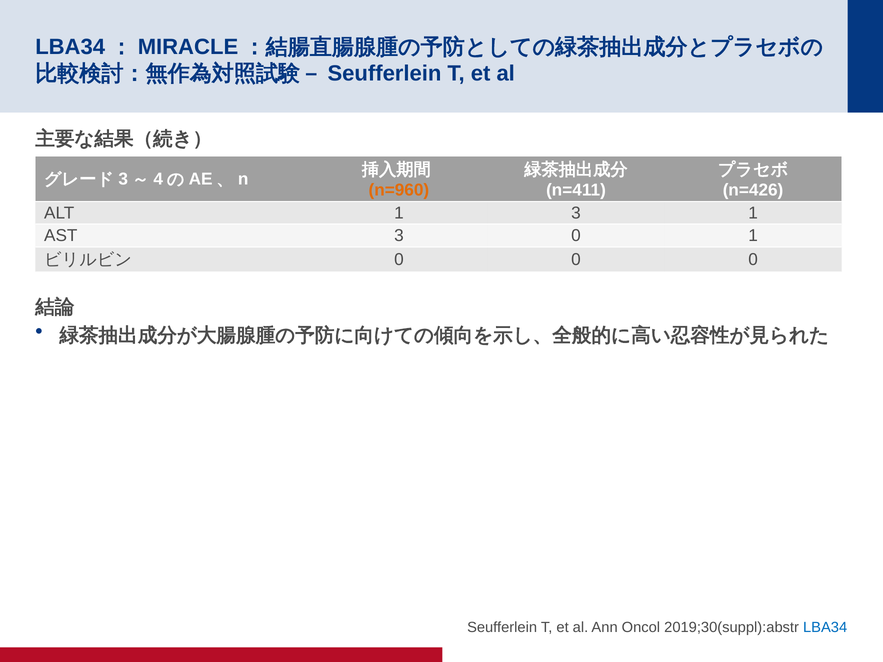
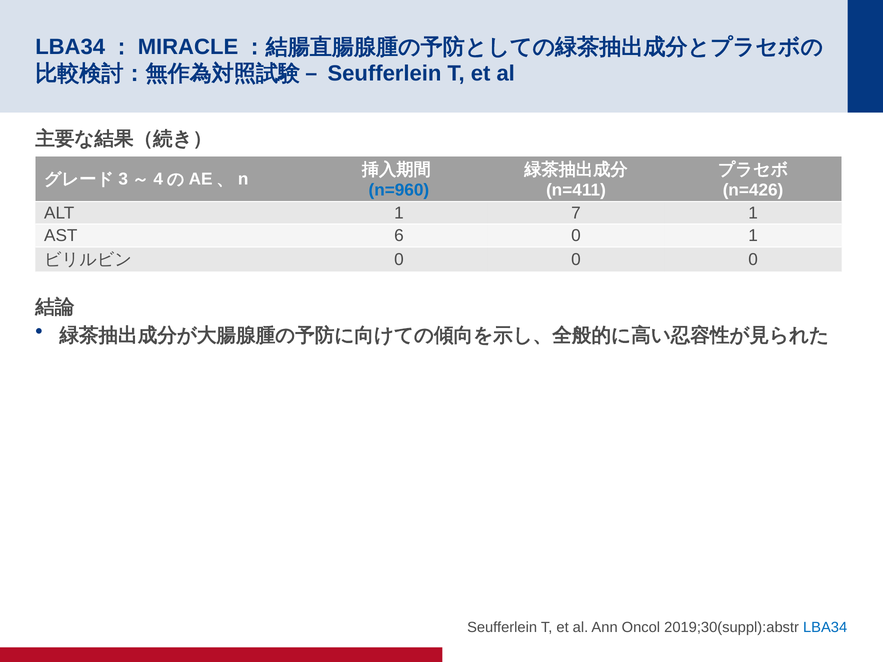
n=960 colour: orange -> blue
1 3: 3 -> 7
AST 3: 3 -> 6
